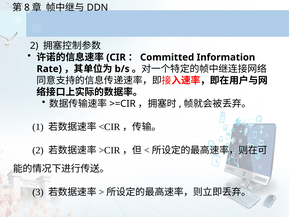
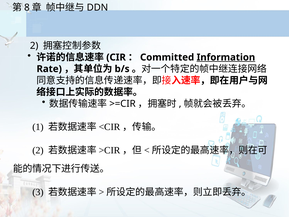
Information underline: none -> present
